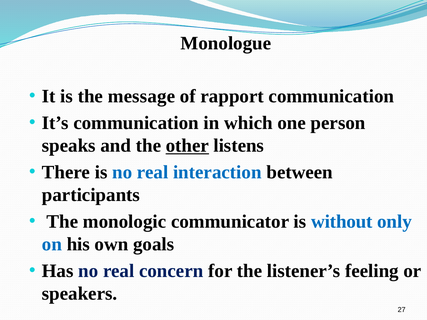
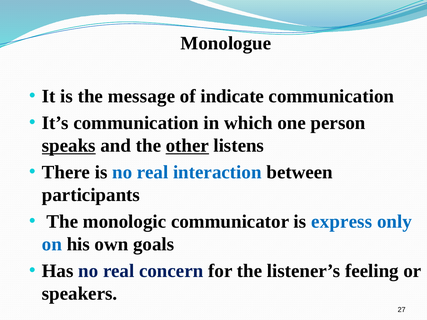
rapport: rapport -> indicate
speaks underline: none -> present
without: without -> express
